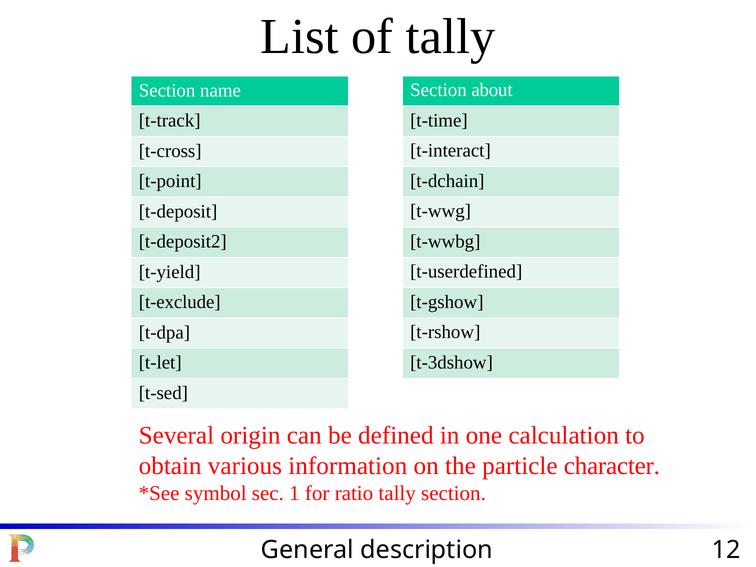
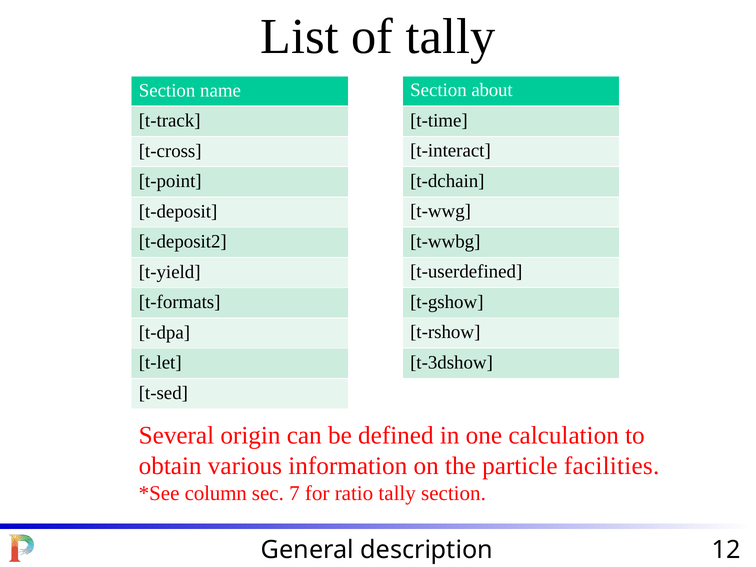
t-exclude: t-exclude -> t-formats
character: character -> facilities
symbol: symbol -> column
1: 1 -> 7
